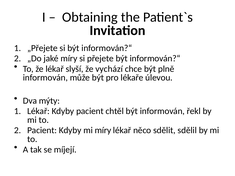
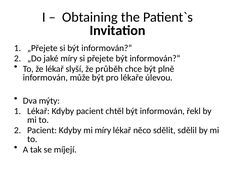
vychází: vychází -> průběh
